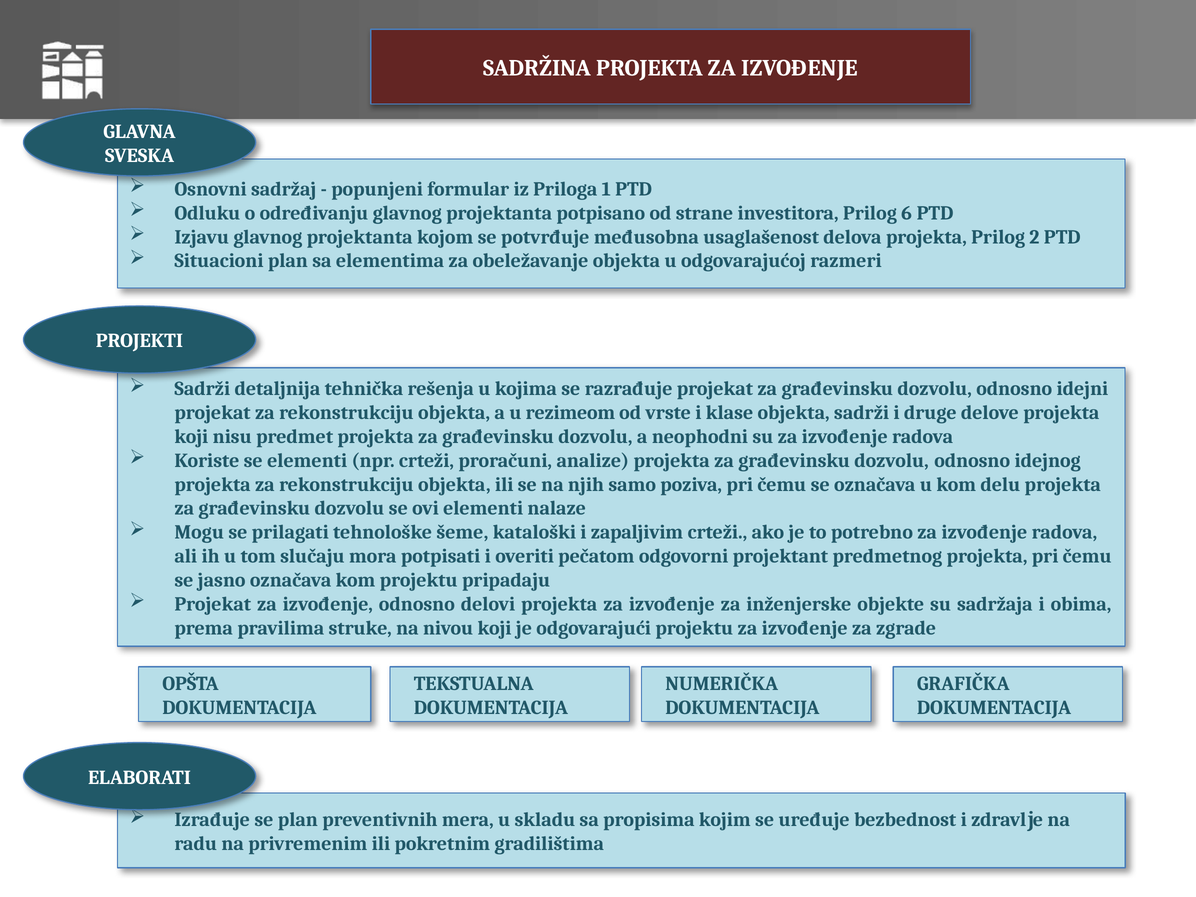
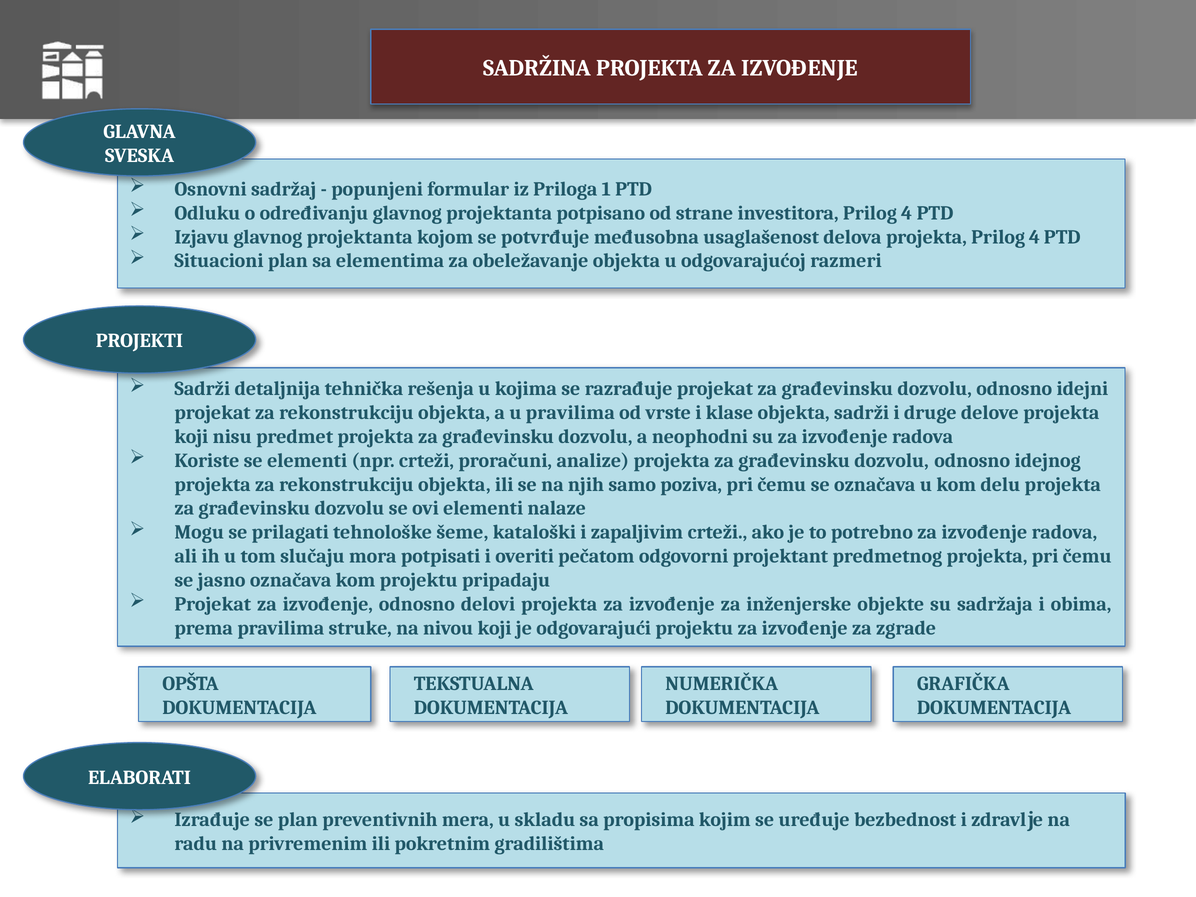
investitora Prilog 6: 6 -> 4
projekta Prilog 2: 2 -> 4
u rezimeom: rezimeom -> pravilima
